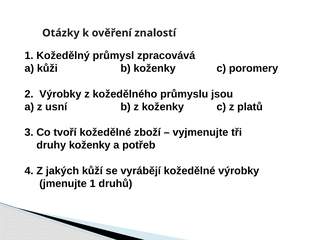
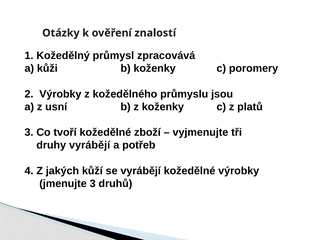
druhy koženky: koženky -> vyrábějí
jmenujte 1: 1 -> 3
